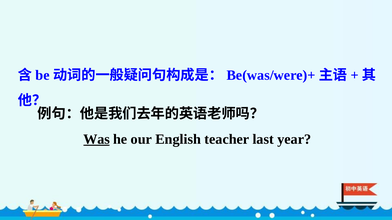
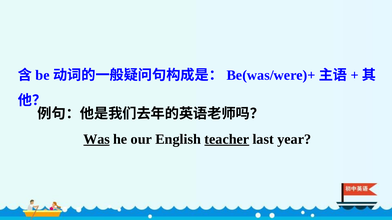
teacher underline: none -> present
